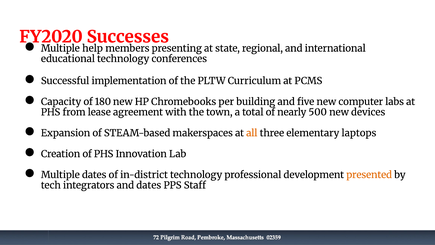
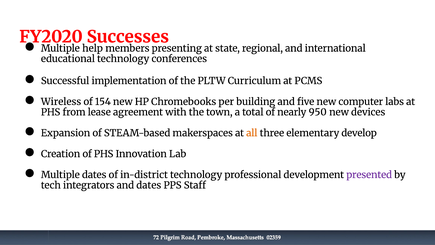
Capacity: Capacity -> Wireless
180: 180 -> 154
500: 500 -> 950
laptops: laptops -> develop
presented colour: orange -> purple
